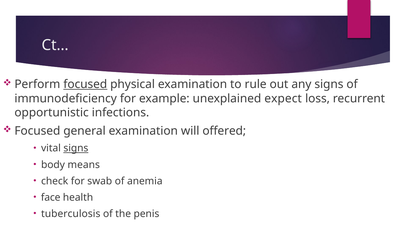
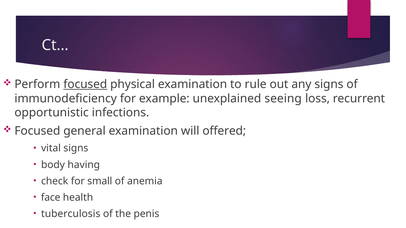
expect: expect -> seeing
signs at (76, 149) underline: present -> none
means: means -> having
swab: swab -> small
